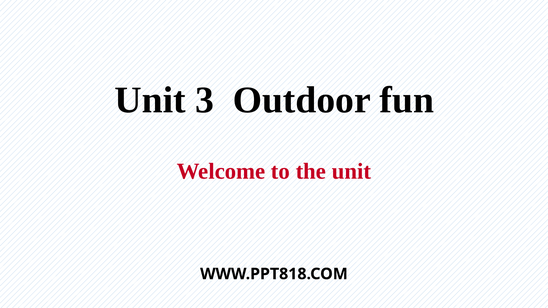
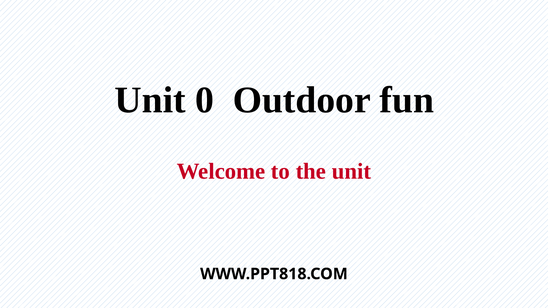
3: 3 -> 0
